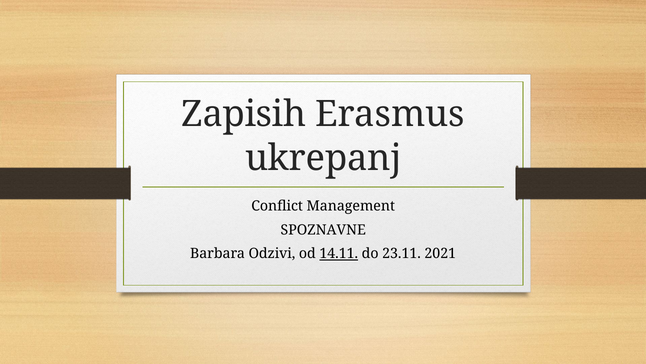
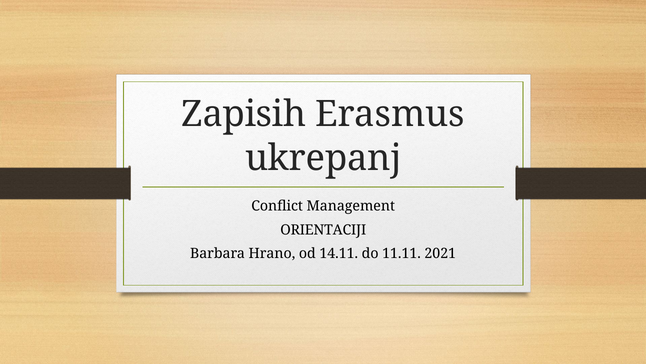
SPOZNAVNE: SPOZNAVNE -> ORIENTACIJI
Odzivi: Odzivi -> Hrano
14.11 underline: present -> none
23.11: 23.11 -> 11.11
